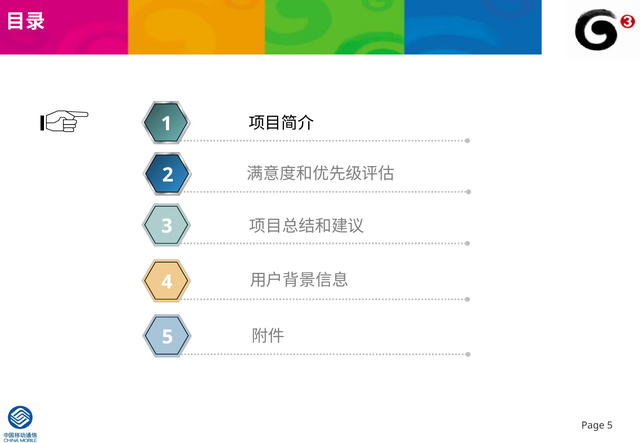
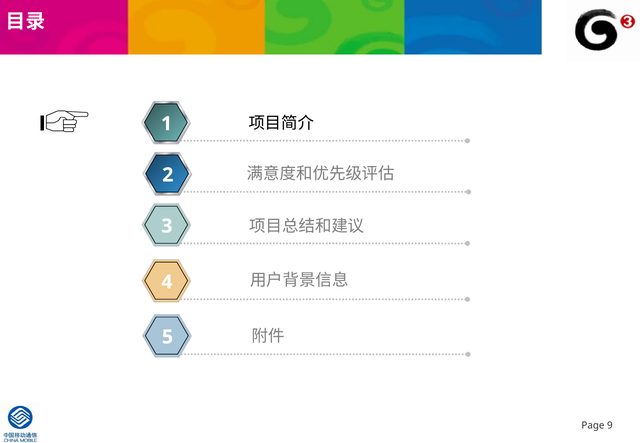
5 at (610, 426): 5 -> 9
